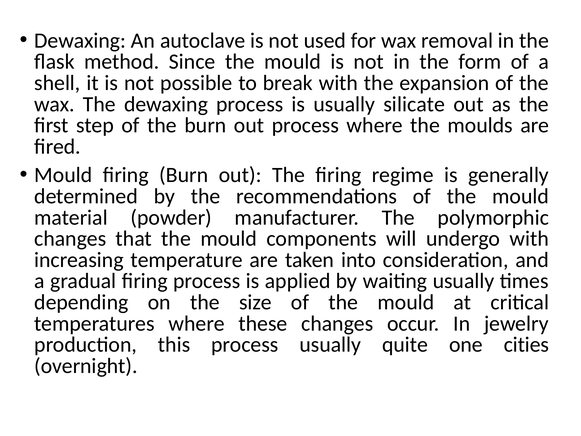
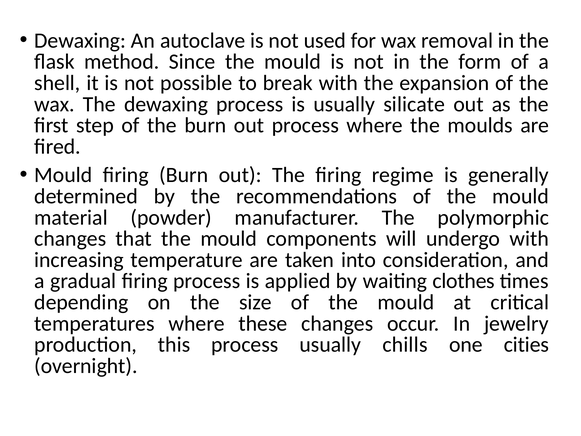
waiting usually: usually -> clothes
quite: quite -> chills
